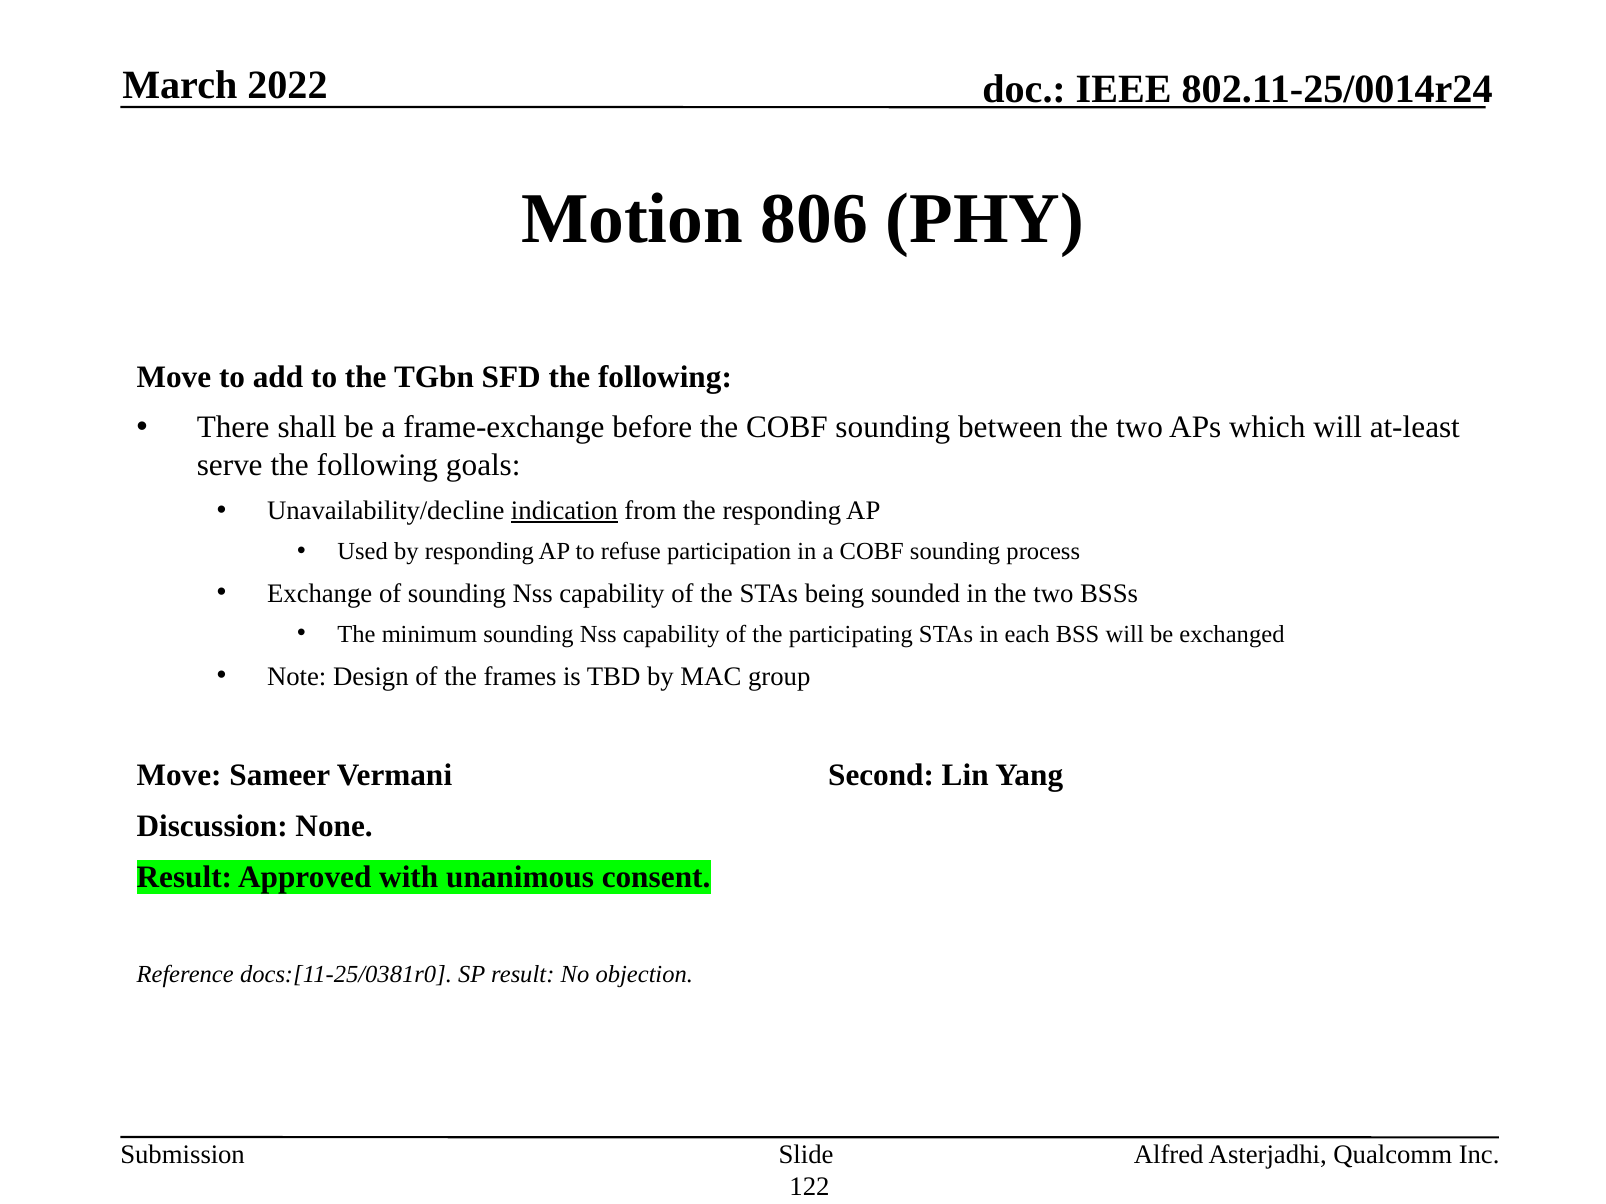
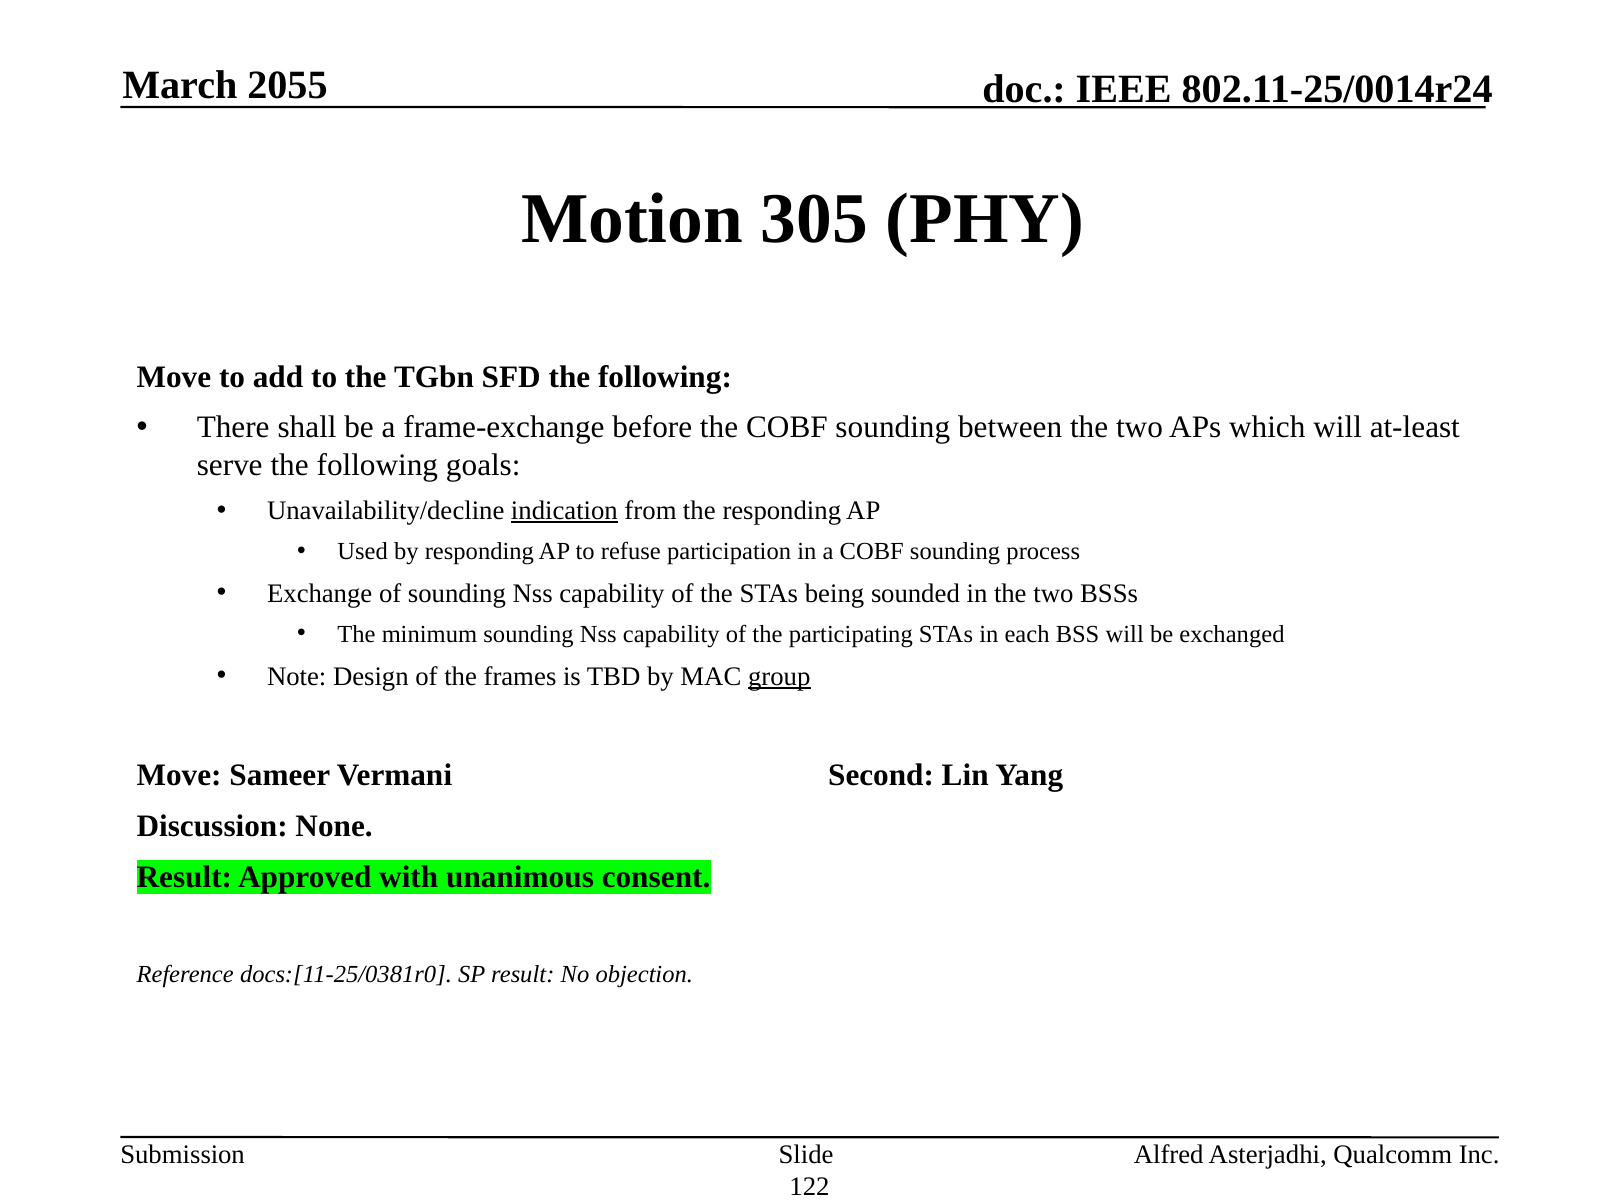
2022: 2022 -> 2055
806: 806 -> 305
group underline: none -> present
